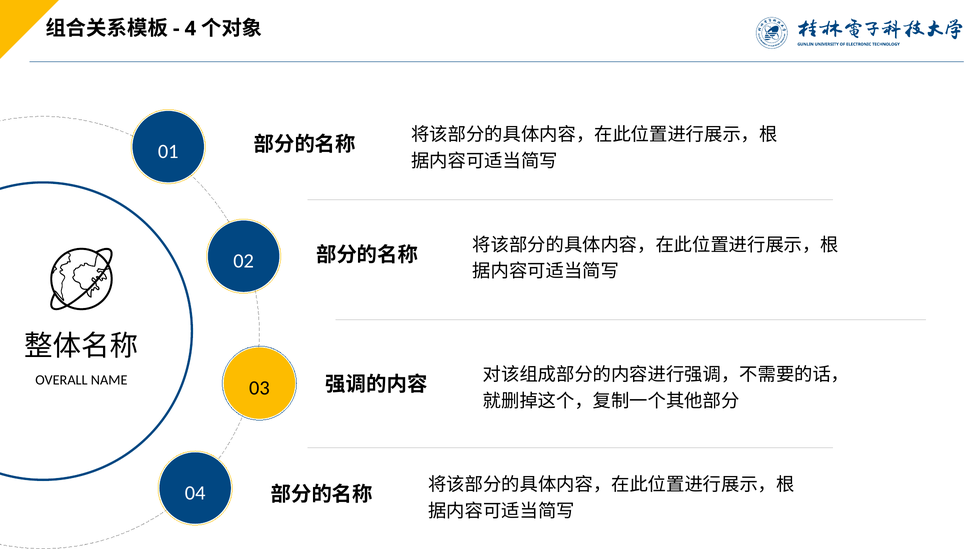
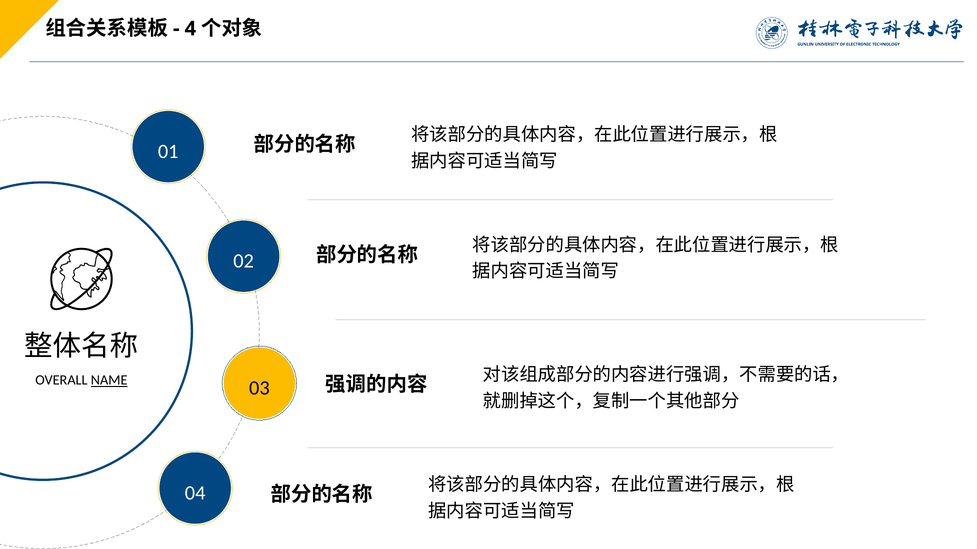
NAME underline: none -> present
